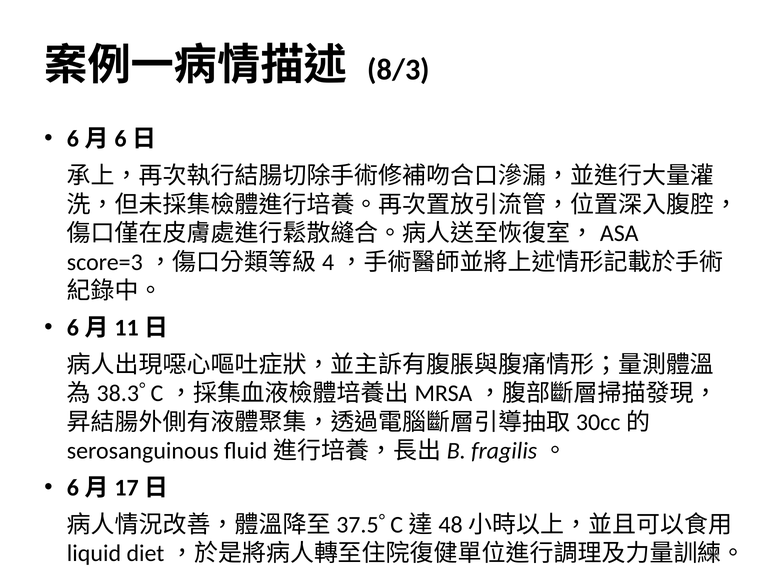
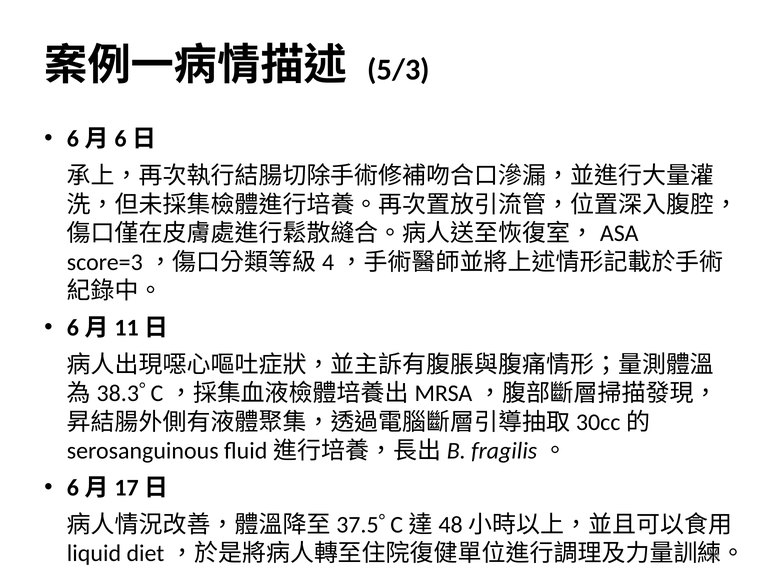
8/3: 8/3 -> 5/3
